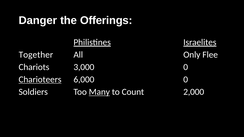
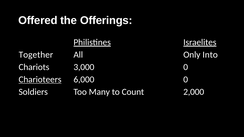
Danger: Danger -> Offered
Flee: Flee -> Into
Many underline: present -> none
